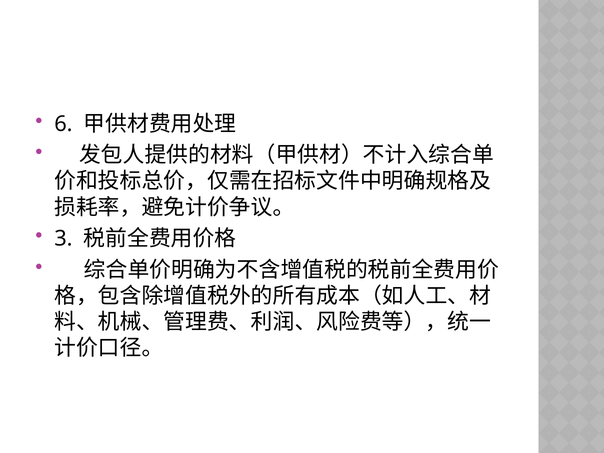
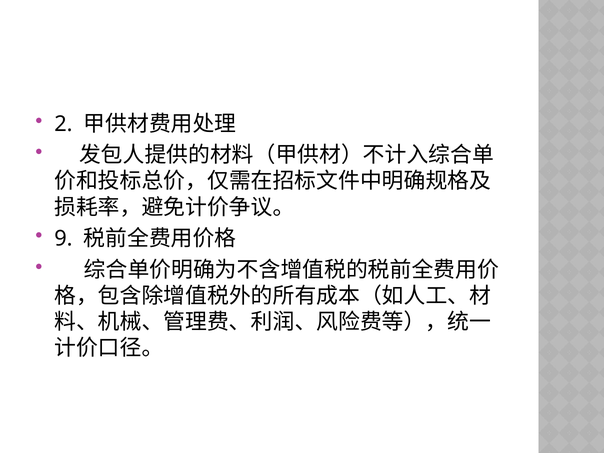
6: 6 -> 2
3: 3 -> 9
